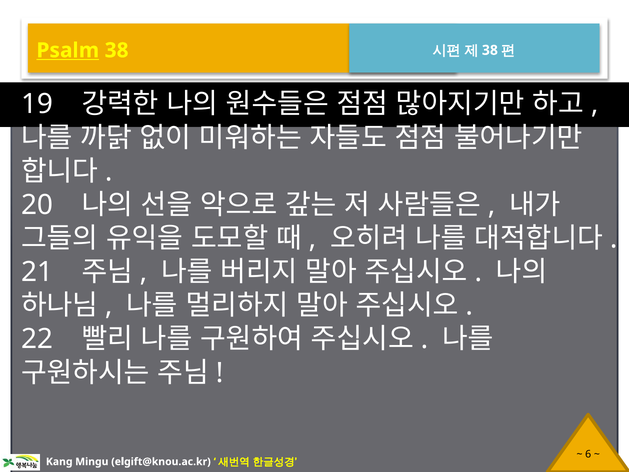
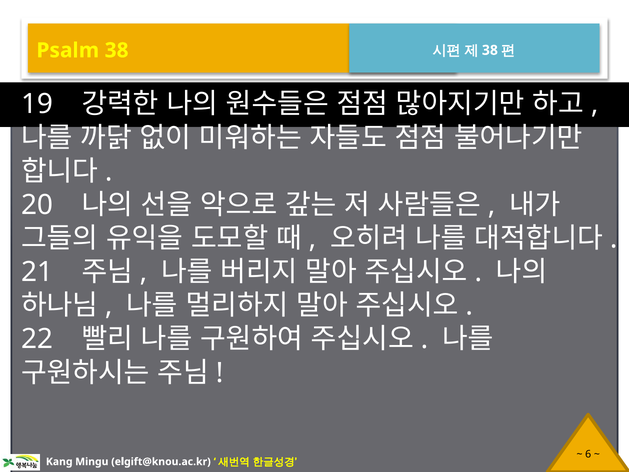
Psalm underline: present -> none
